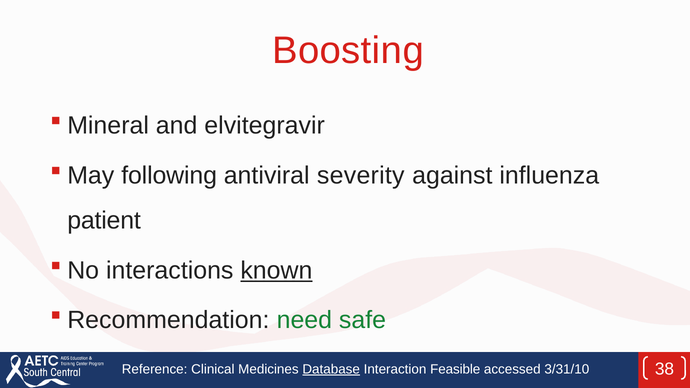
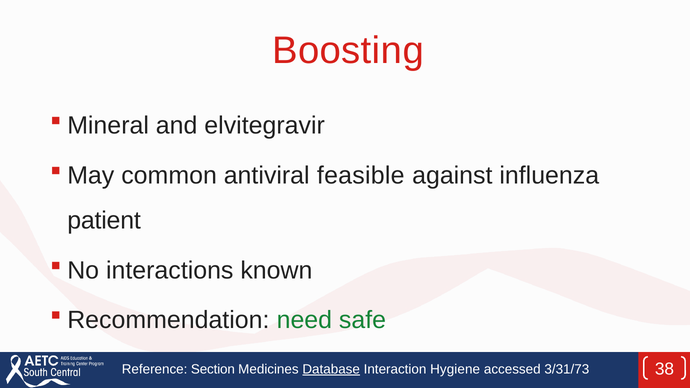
following: following -> common
severity: severity -> feasible
known underline: present -> none
Clinical: Clinical -> Section
Feasible: Feasible -> Hygiene
3/31/10: 3/31/10 -> 3/31/73
